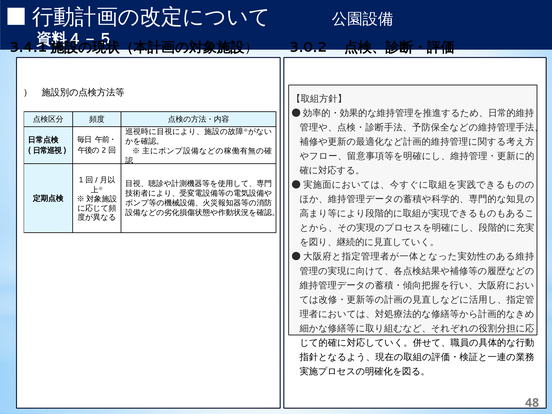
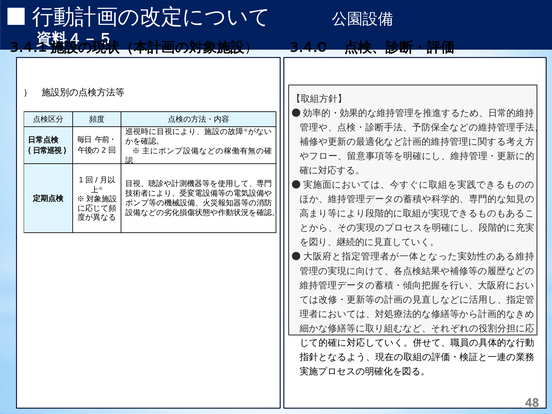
3.0.2: 3.0.2 -> 3.4.0
